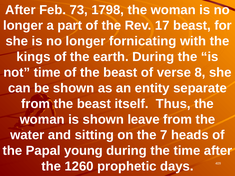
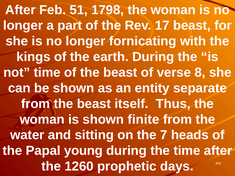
73: 73 -> 51
leave: leave -> finite
